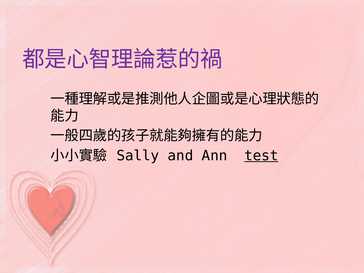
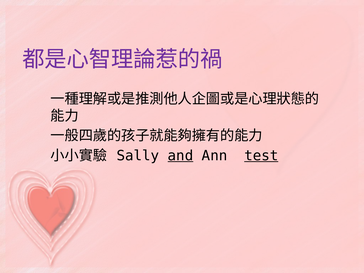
and underline: none -> present
